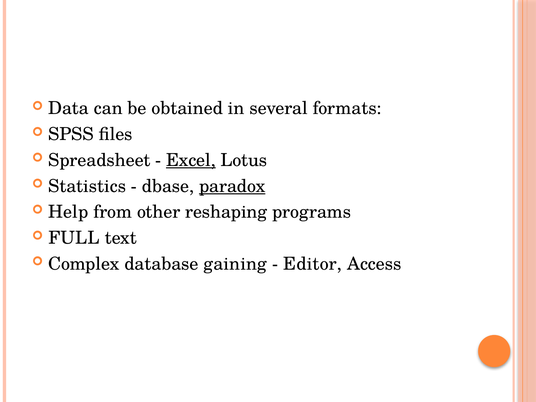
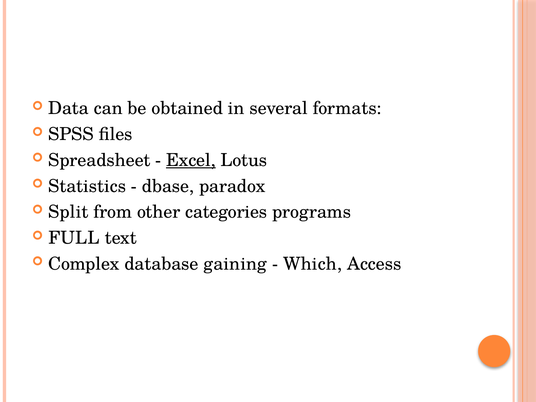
paradox underline: present -> none
Help: Help -> Split
reshaping: reshaping -> categories
Editor: Editor -> Which
